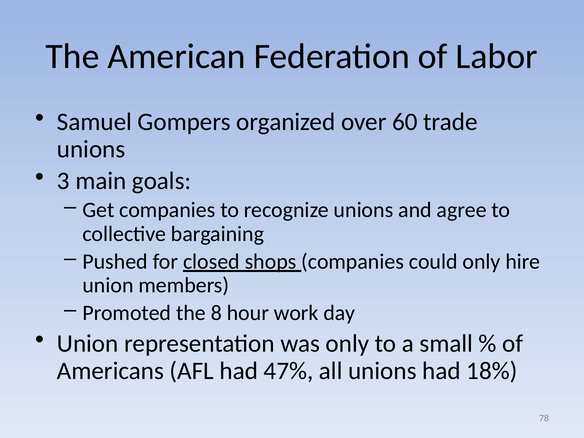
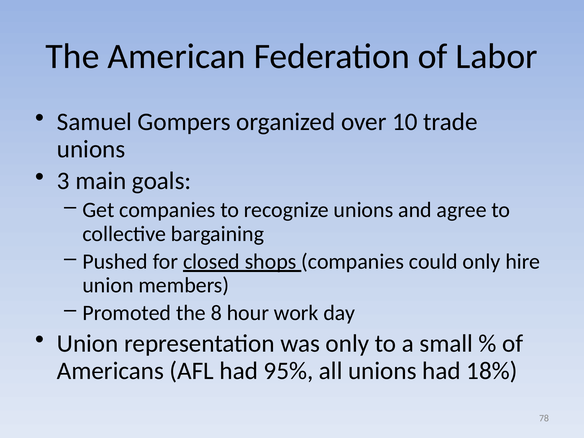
60: 60 -> 10
47%: 47% -> 95%
